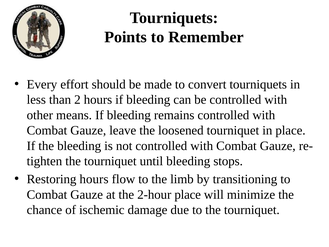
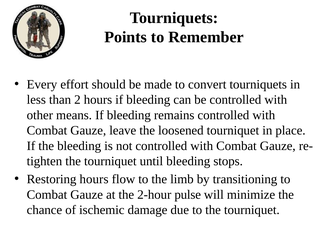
2-hour place: place -> pulse
